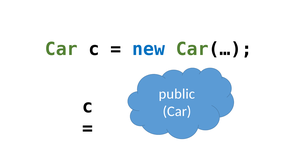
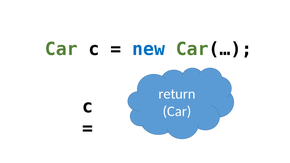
public: public -> return
